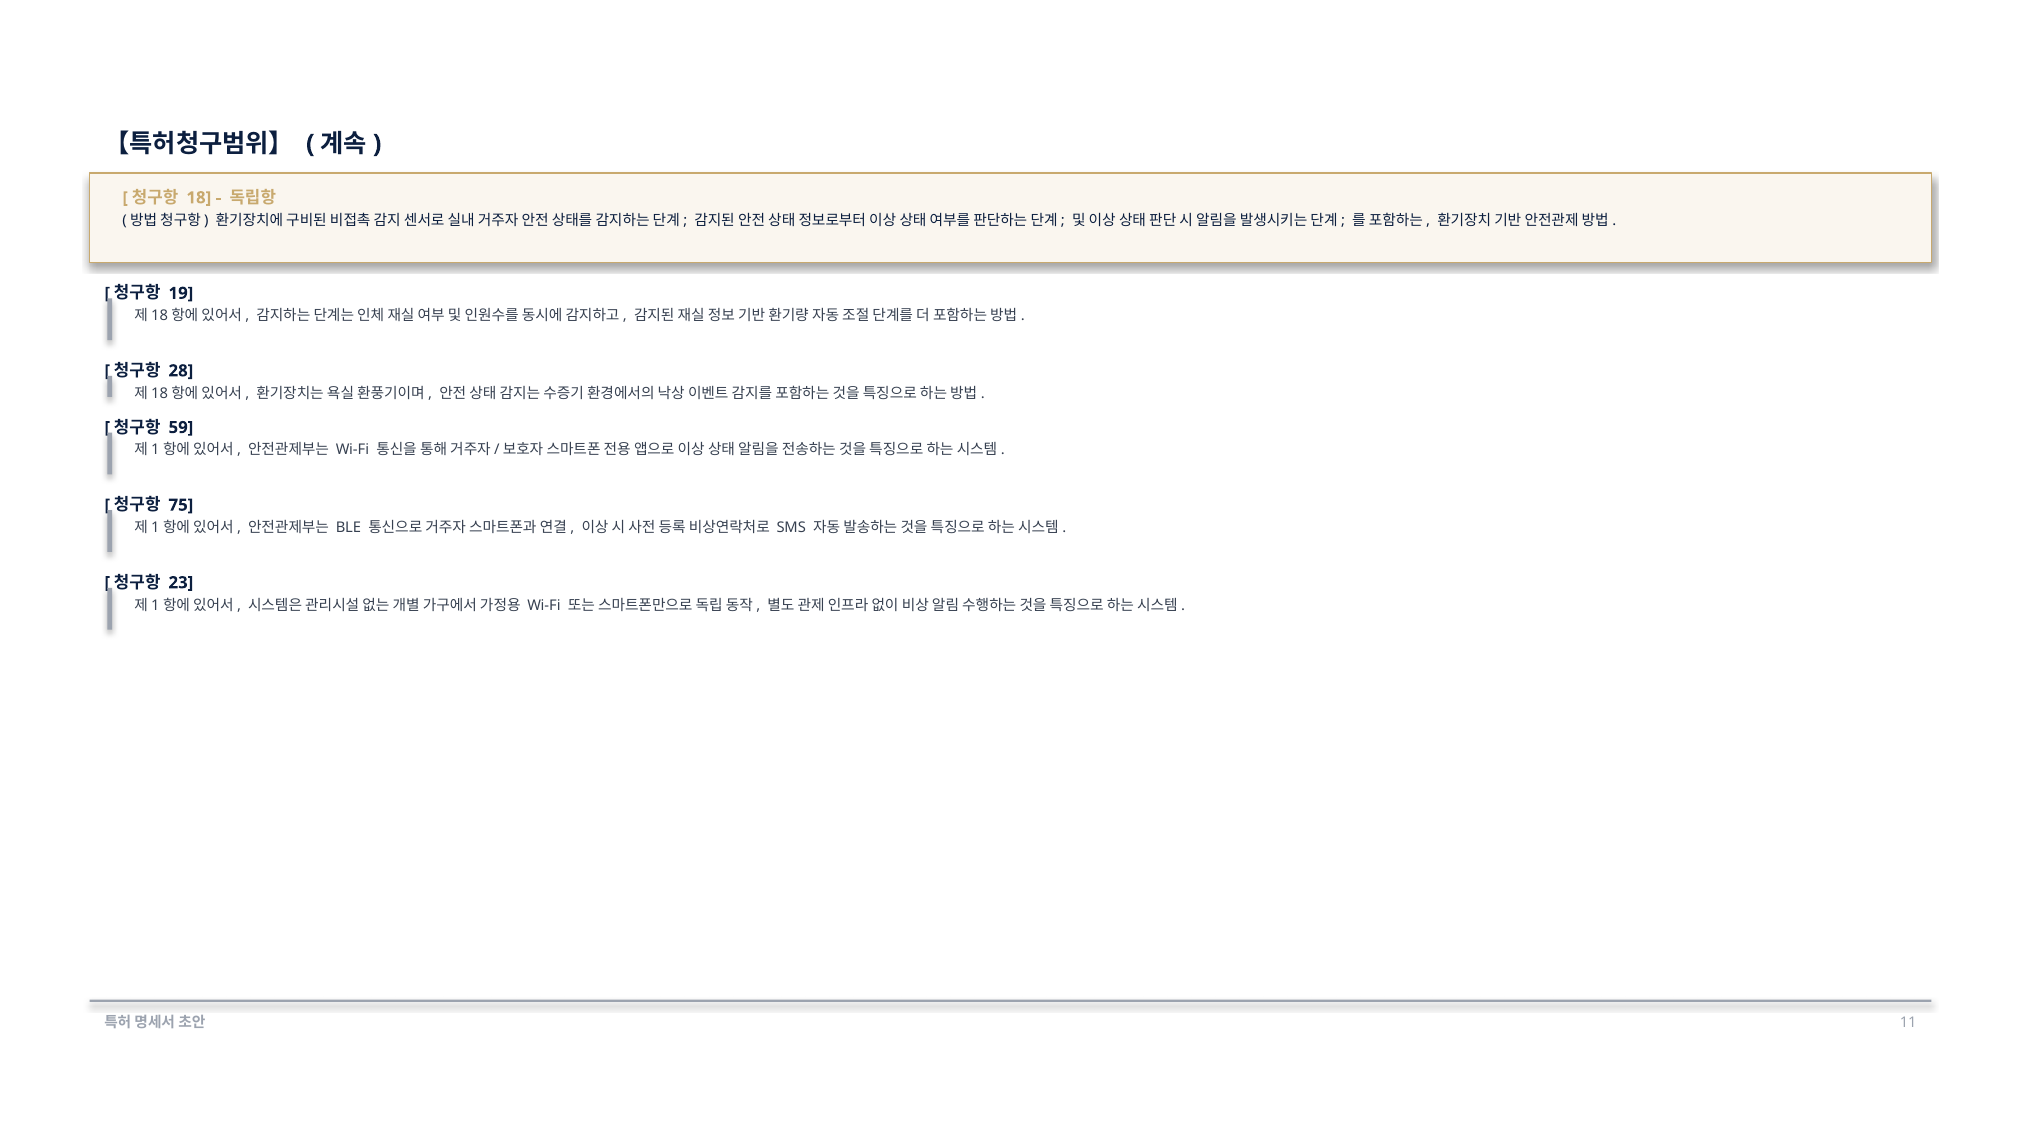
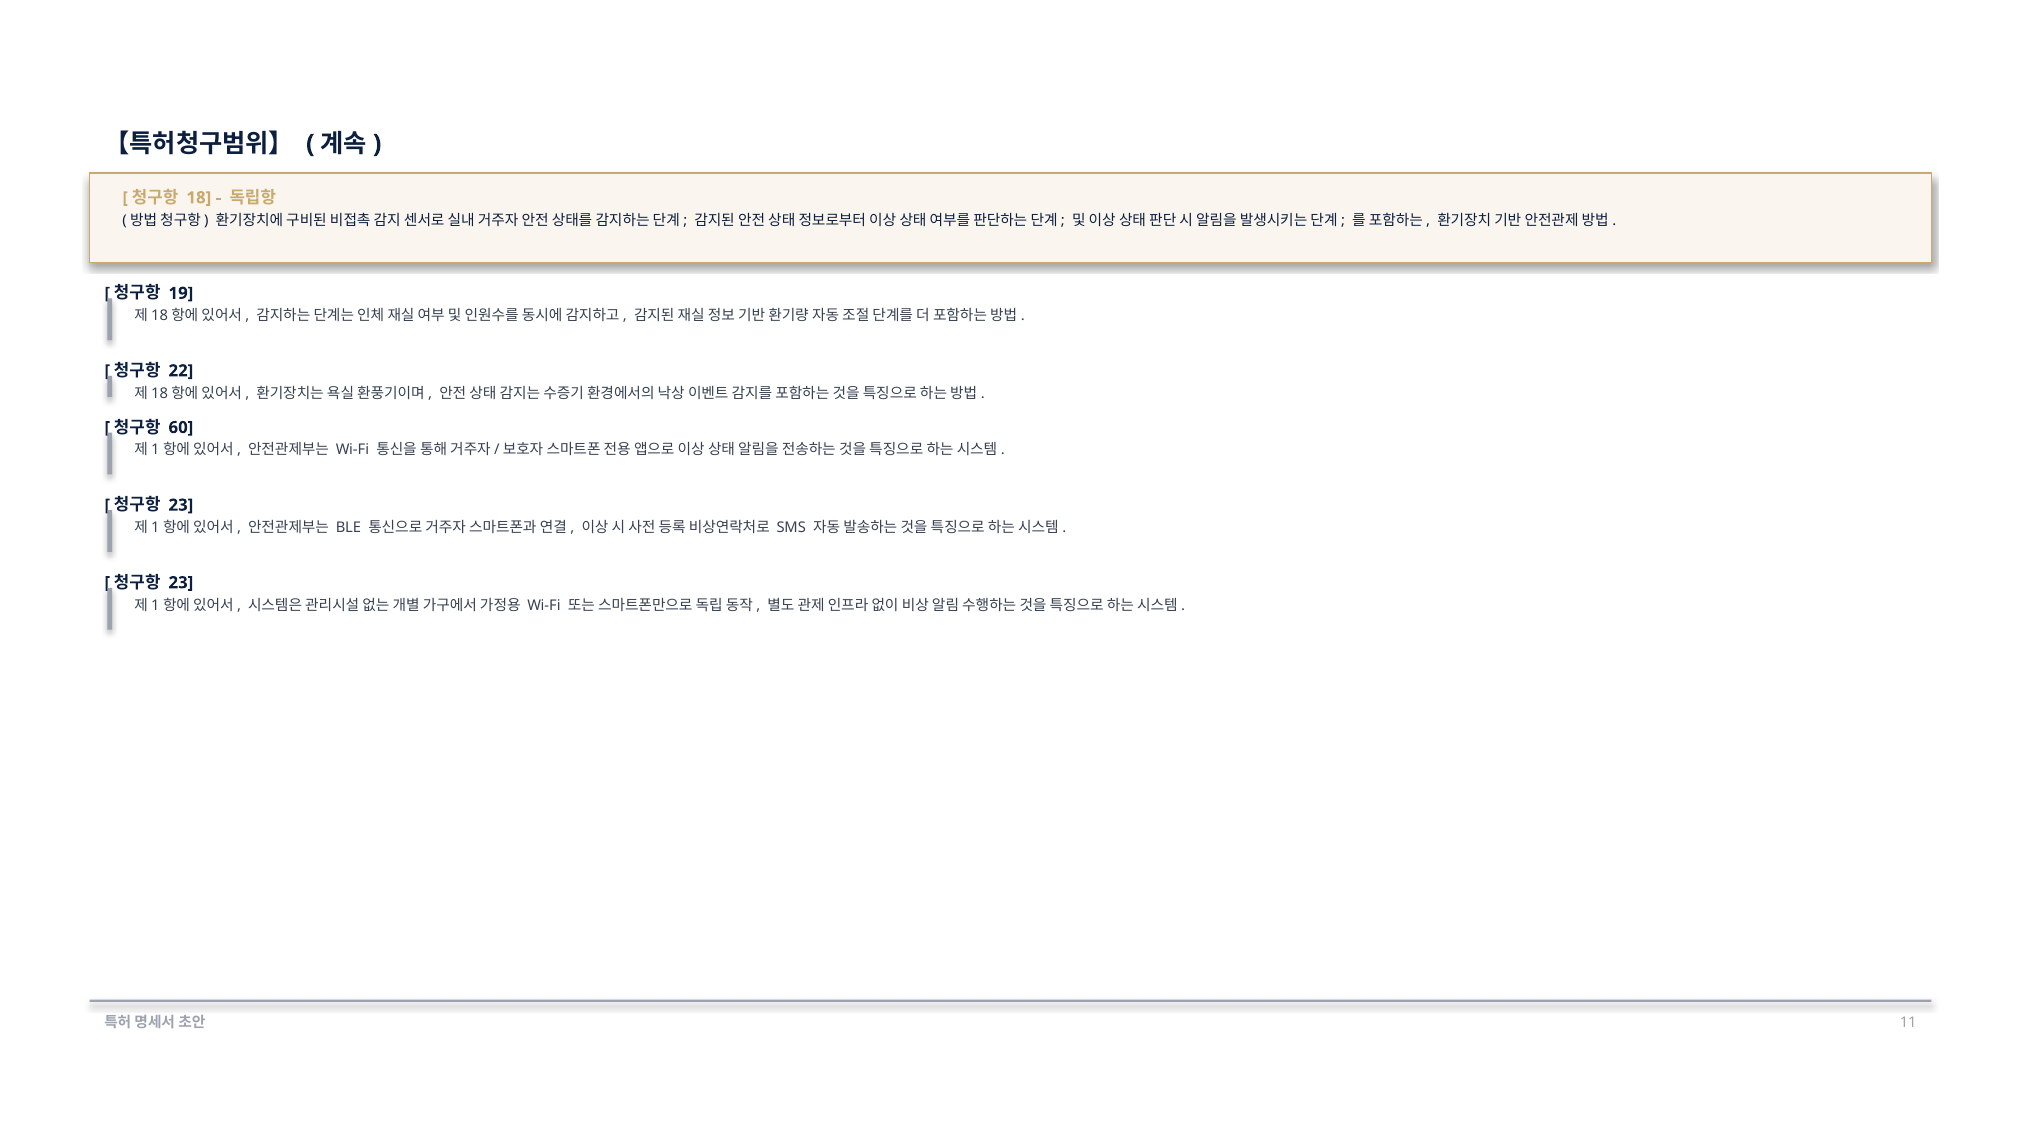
28: 28 -> 22
59: 59 -> 60
75 at (181, 505): 75 -> 23
